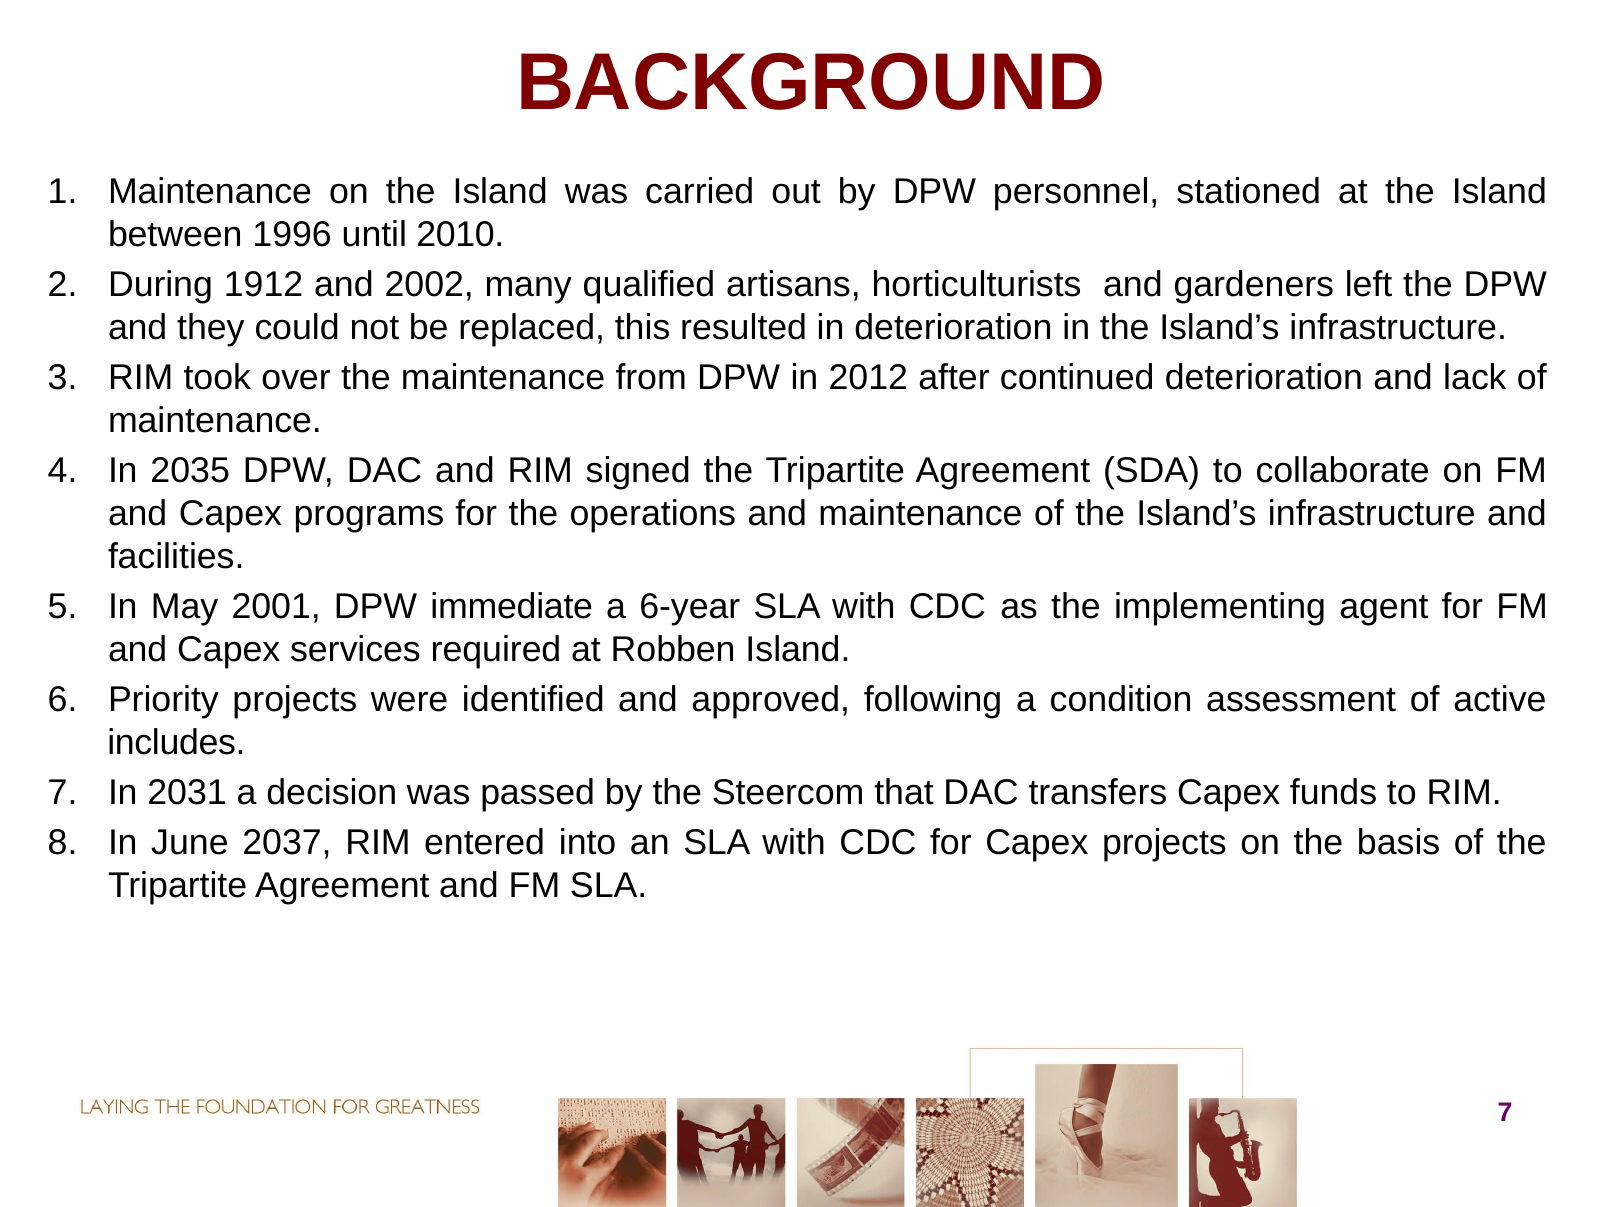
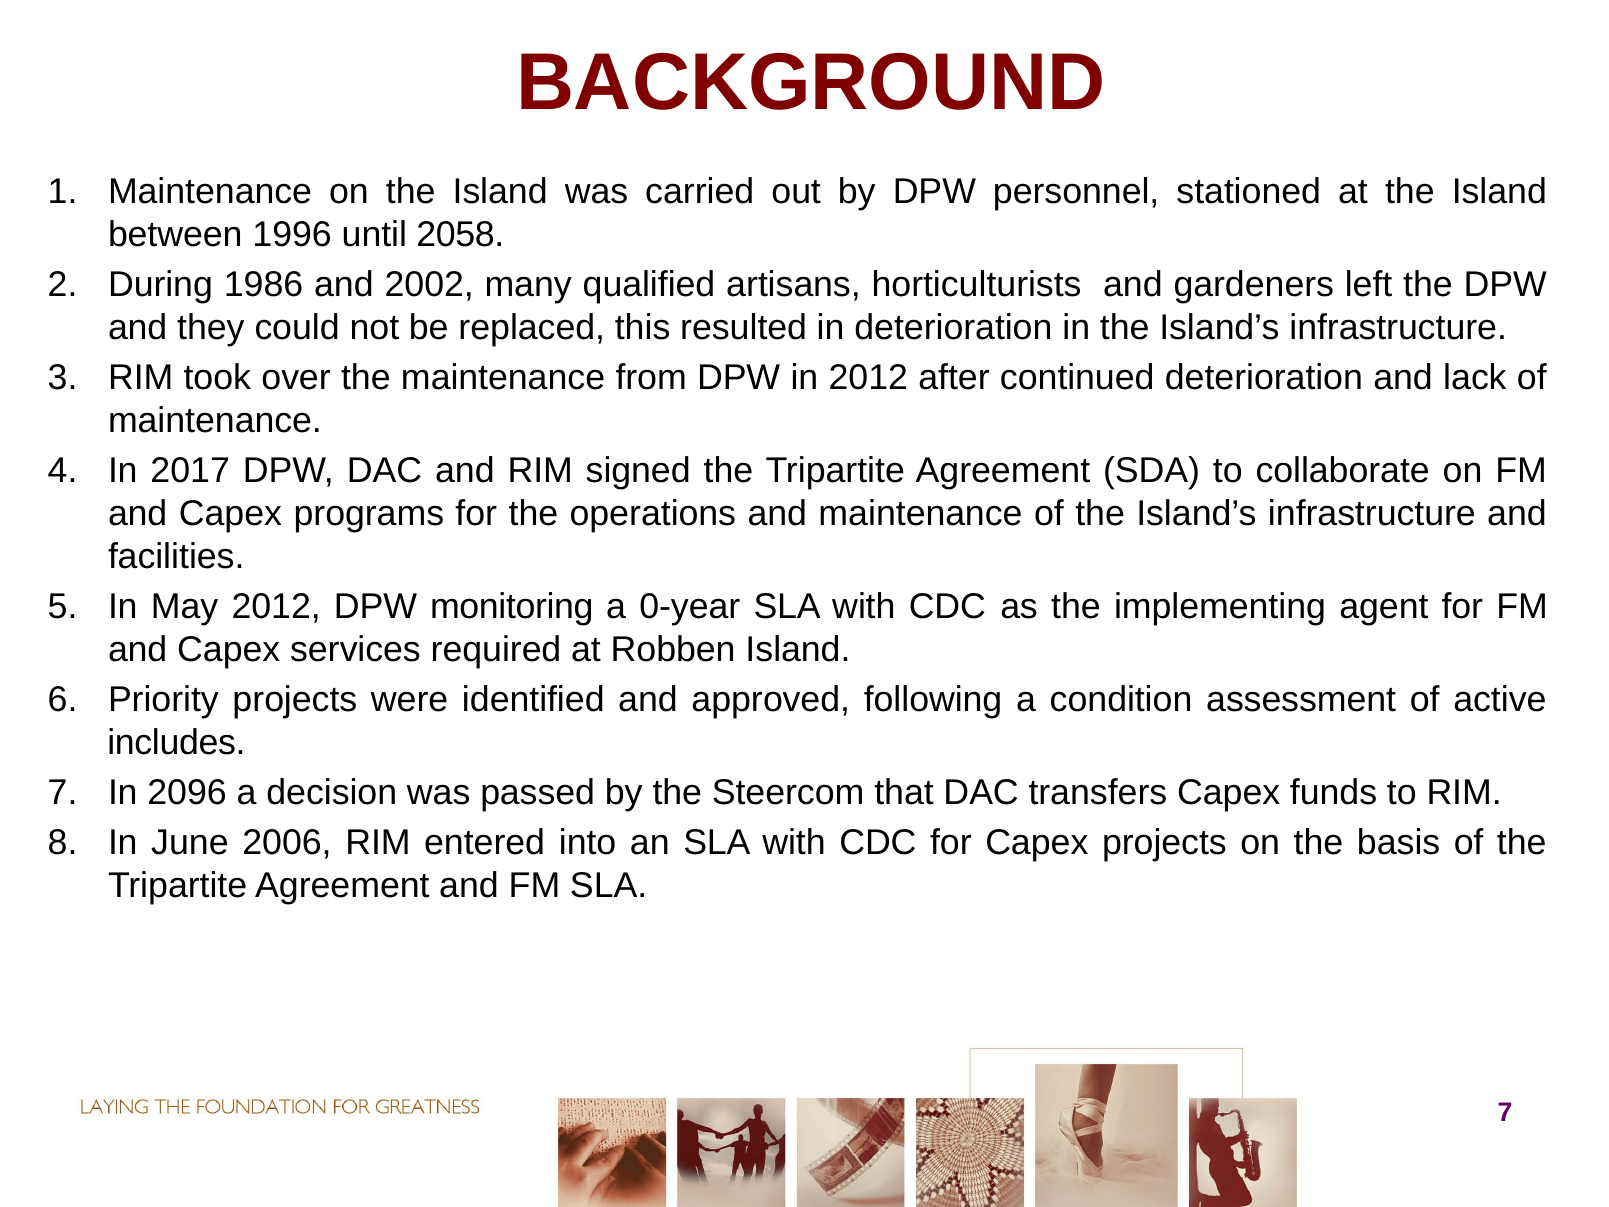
2010: 2010 -> 2058
1912: 1912 -> 1986
2035: 2035 -> 2017
May 2001: 2001 -> 2012
immediate: immediate -> monitoring
6-year: 6-year -> 0-year
2031: 2031 -> 2096
2037: 2037 -> 2006
